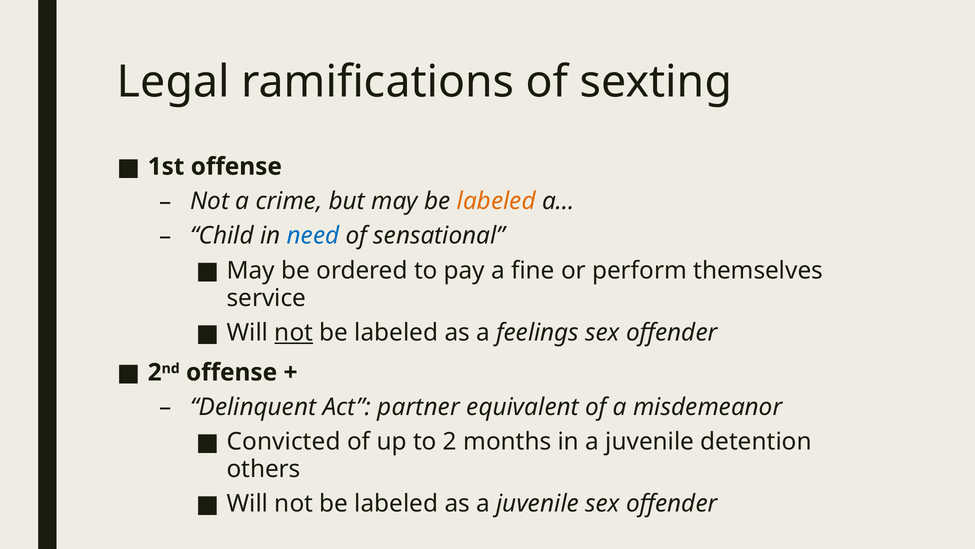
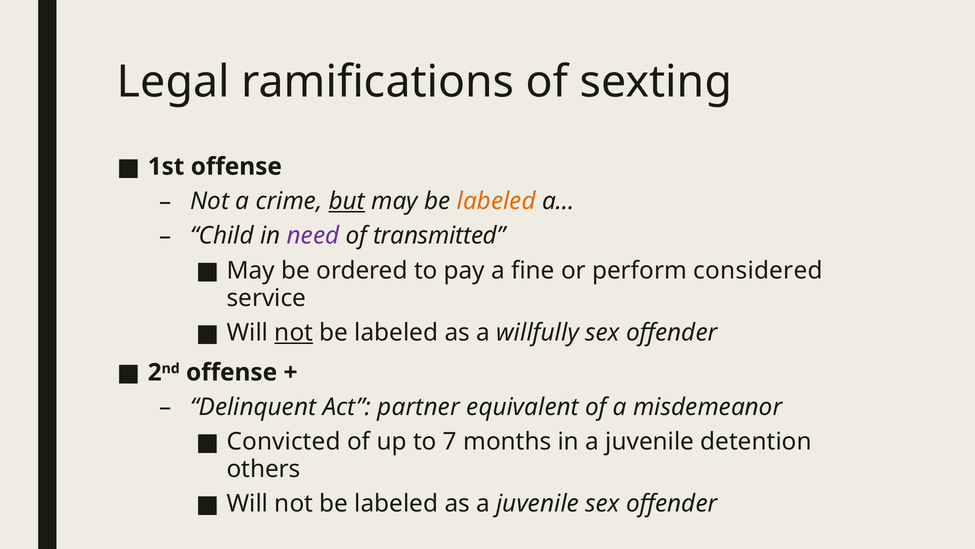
but underline: none -> present
need colour: blue -> purple
sensational: sensational -> transmitted
themselves: themselves -> considered
feelings: feelings -> willfully
to 2: 2 -> 7
